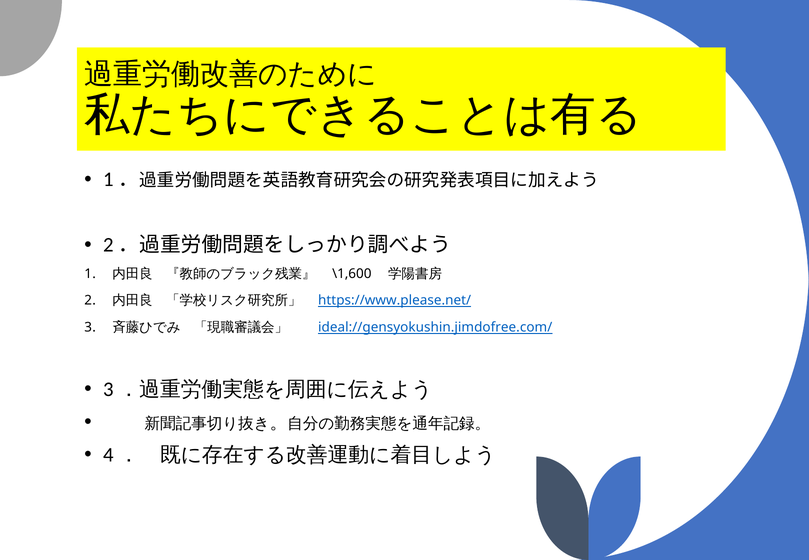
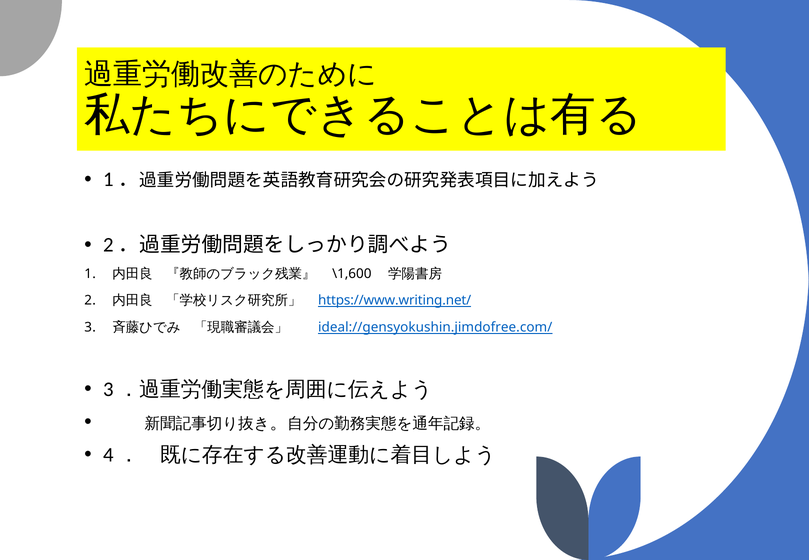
https://www.please.net/: https://www.please.net/ -> https://www.writing.net/
